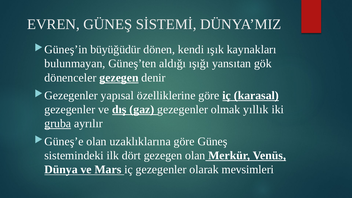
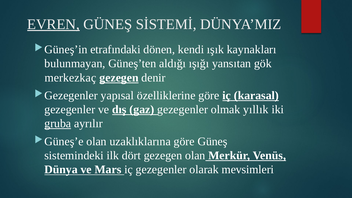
EVREN underline: none -> present
büyüğüdür: büyüğüdür -> etrafındaki
dönenceler: dönenceler -> merkezkaç
